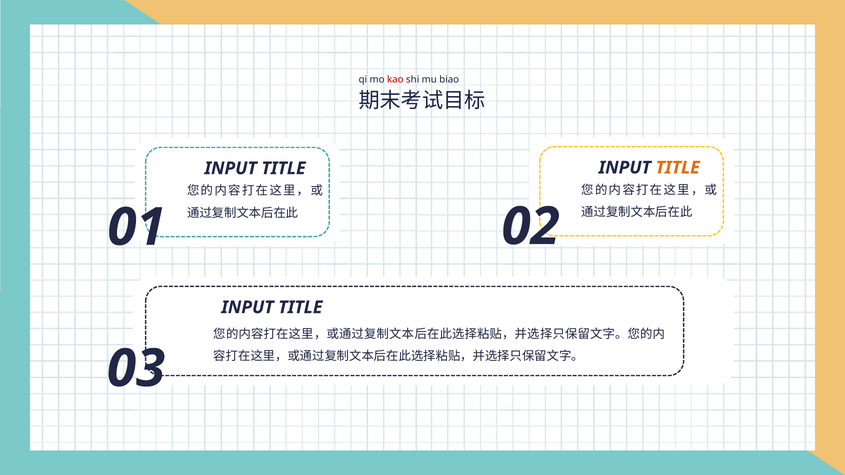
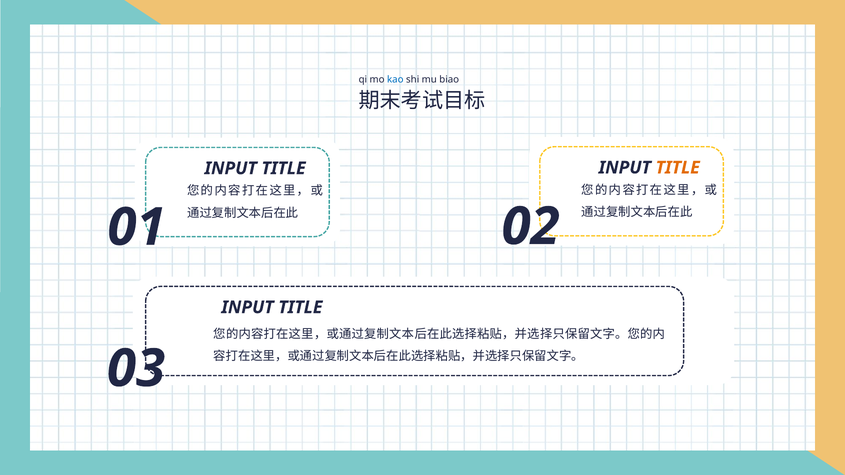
kao colour: red -> blue
